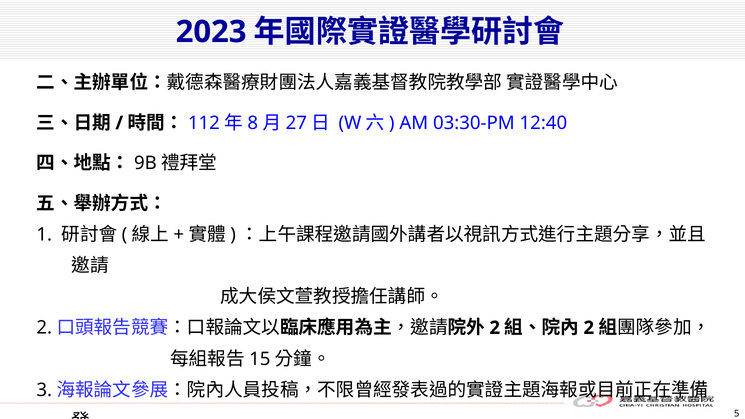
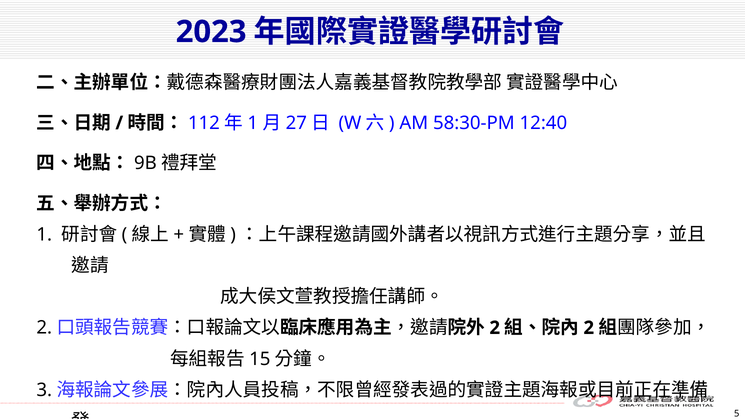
8 at (253, 123): 8 -> 1
03:30-PM: 03:30-PM -> 58:30-PM
